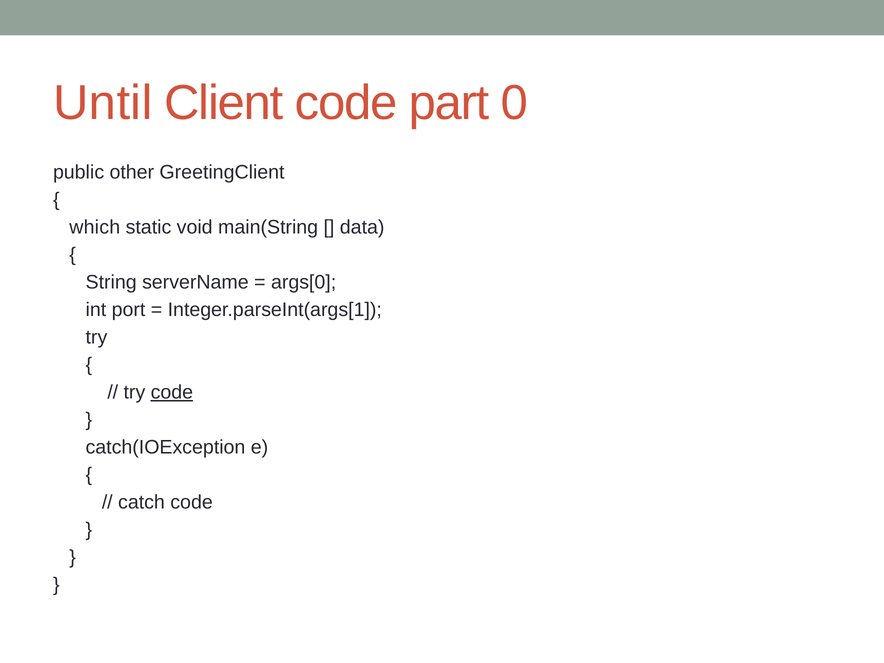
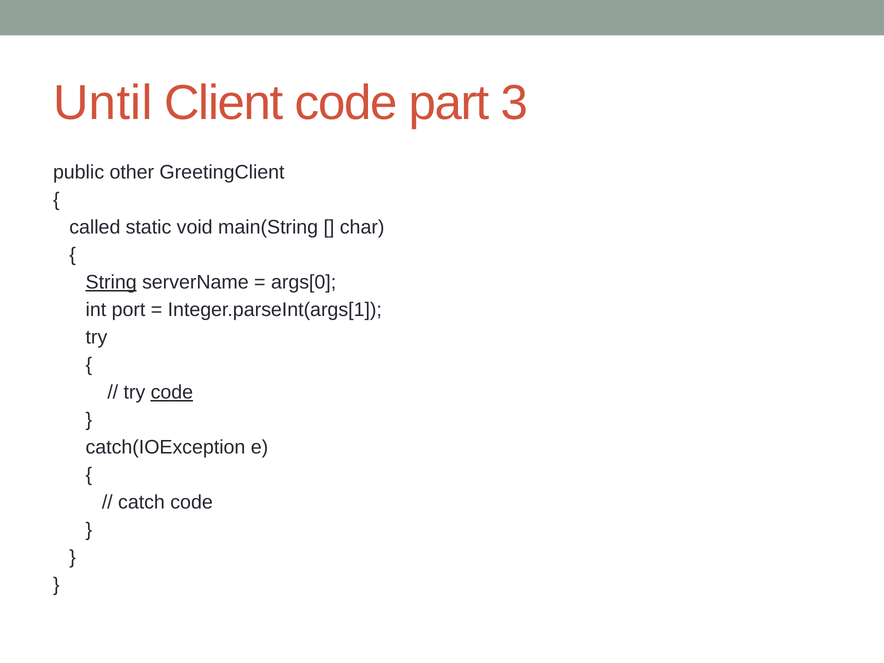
0: 0 -> 3
which: which -> called
data: data -> char
String underline: none -> present
